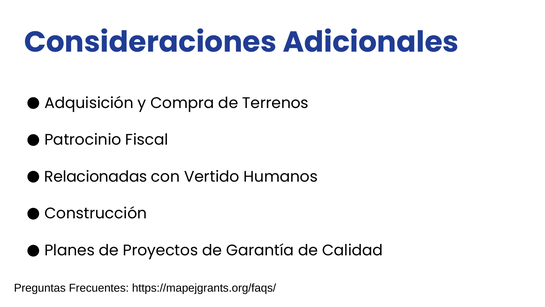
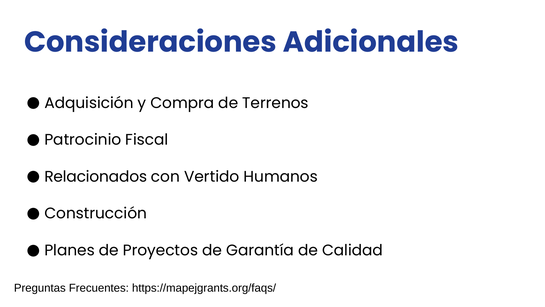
Relacionadas: Relacionadas -> Relacionados
